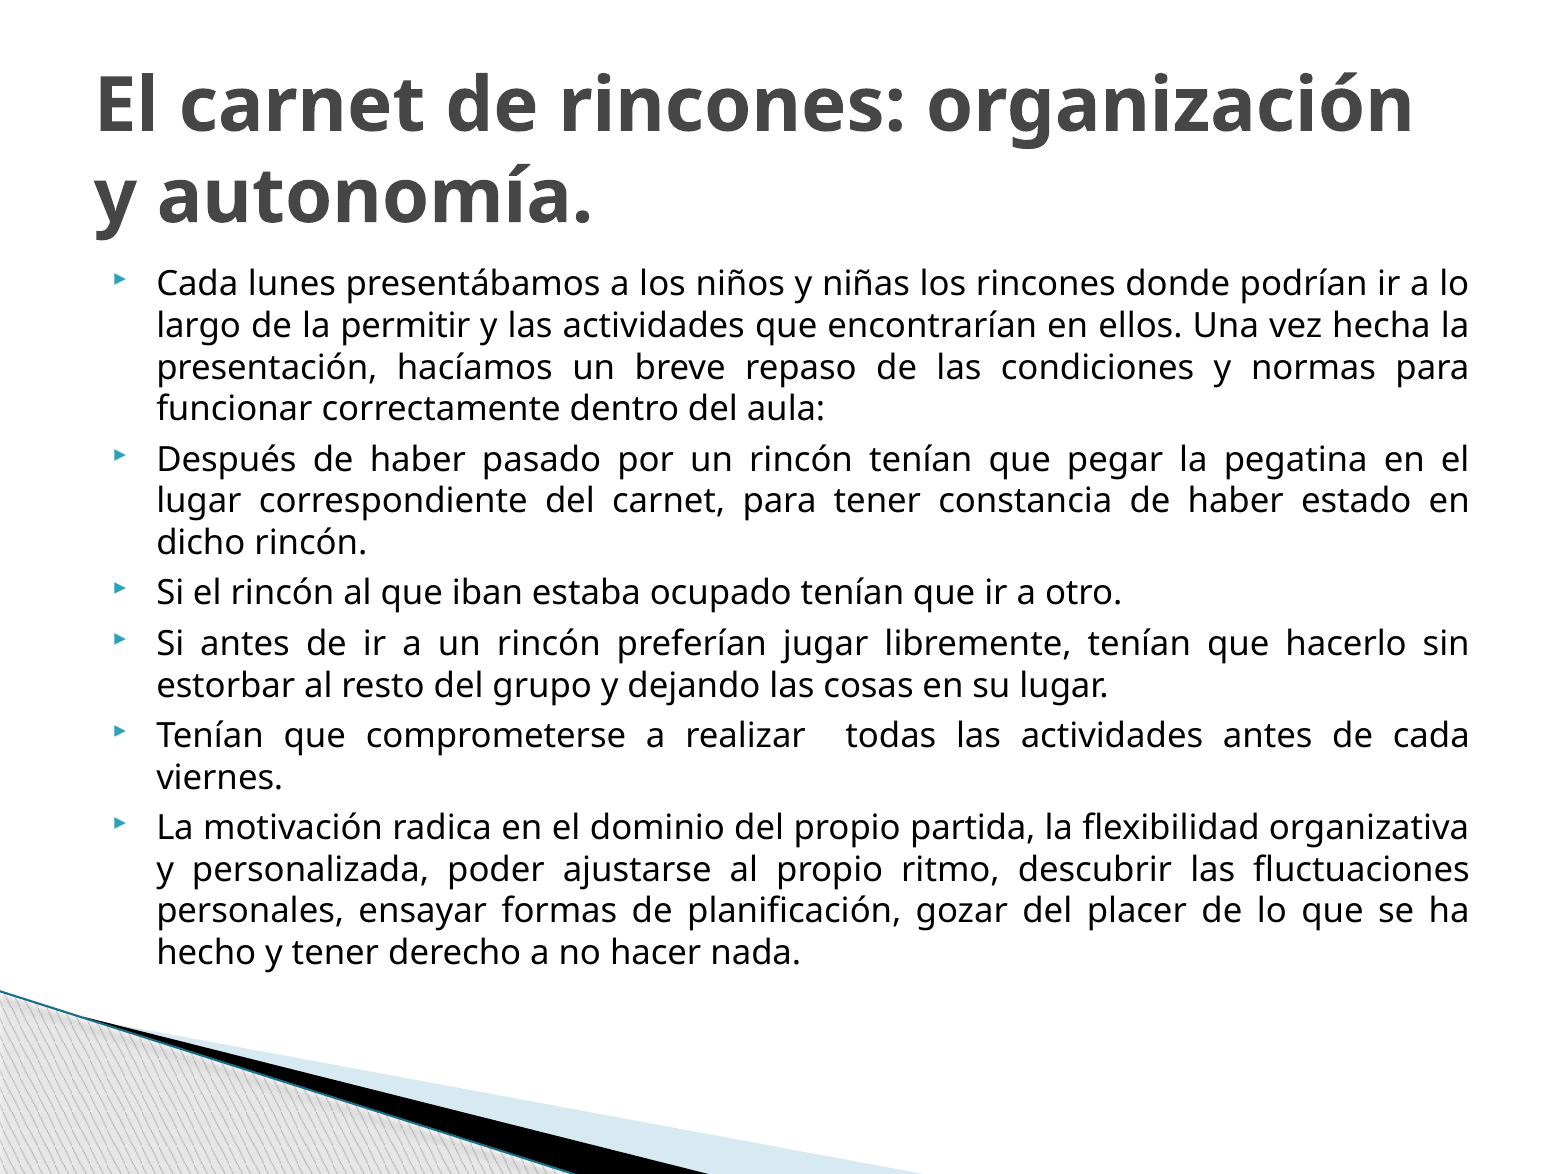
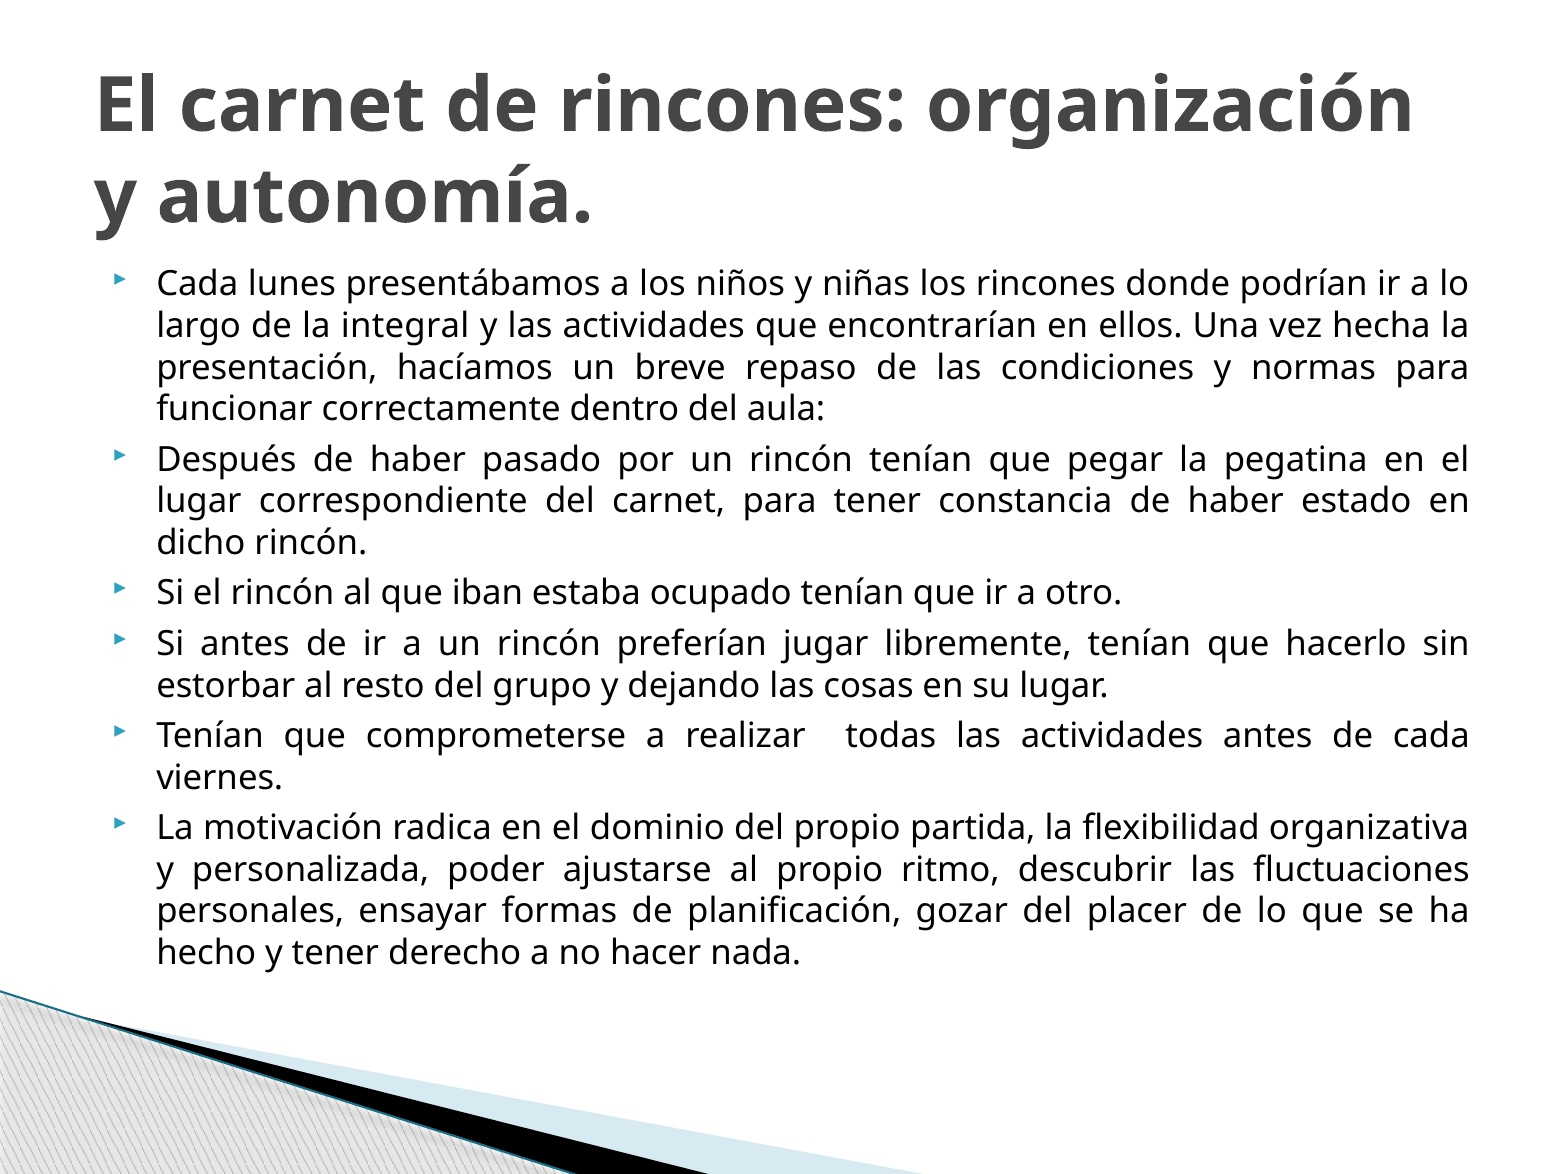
permitir: permitir -> integral
